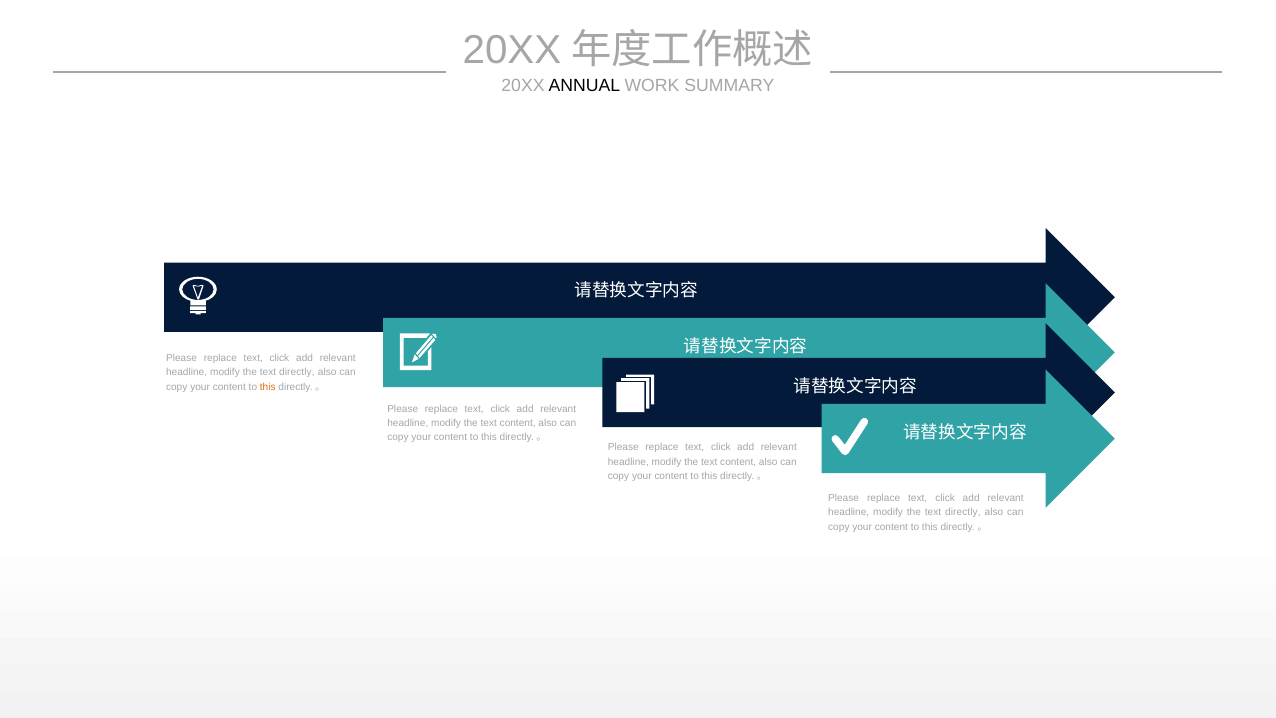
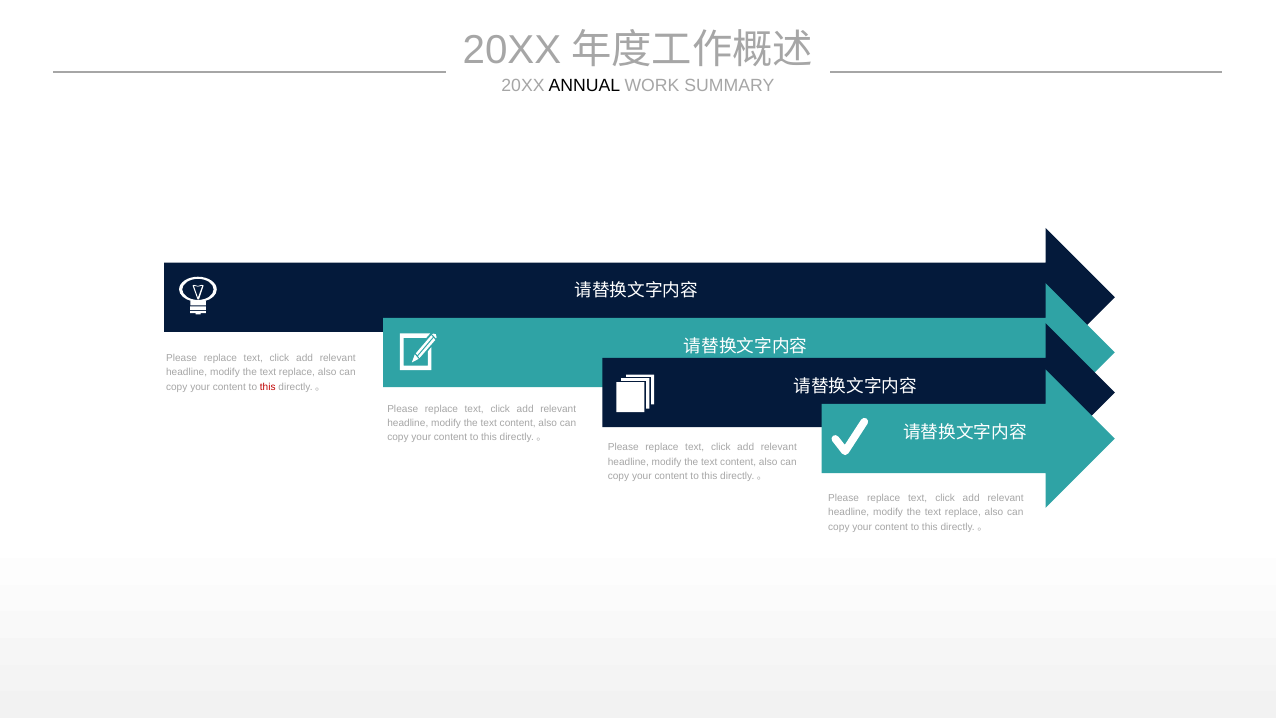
directly at (297, 372): directly -> replace
this at (268, 387) colour: orange -> red
directly at (963, 512): directly -> replace
